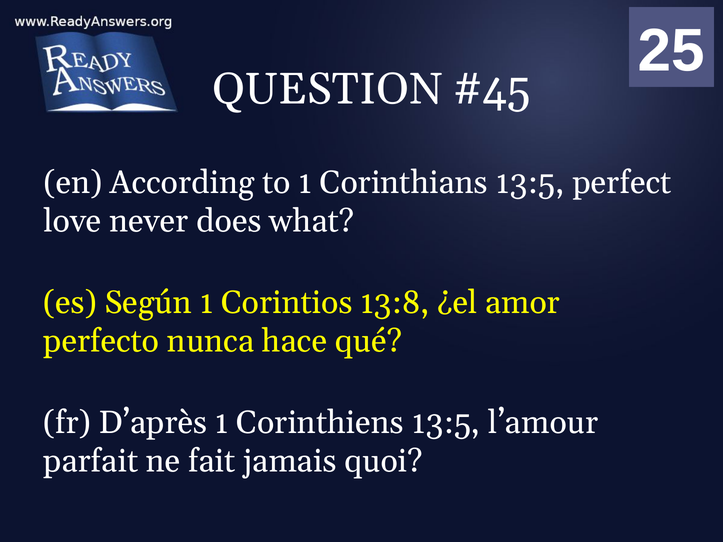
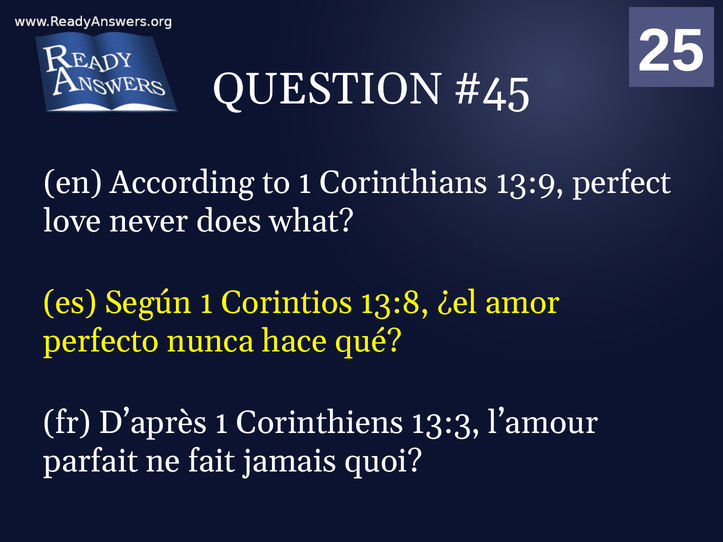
Corinthians 13:5: 13:5 -> 13:9
Corinthiens 13:5: 13:5 -> 13:3
